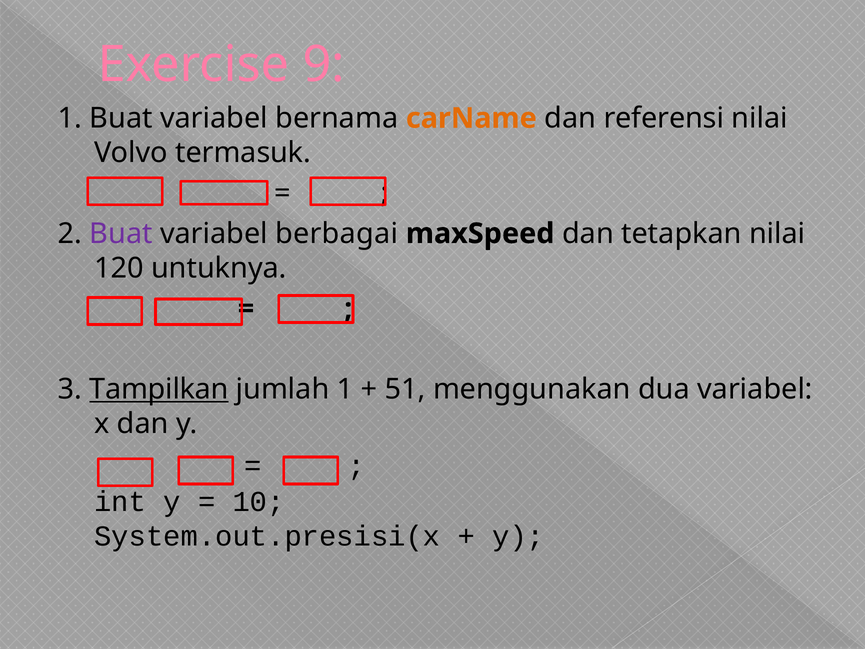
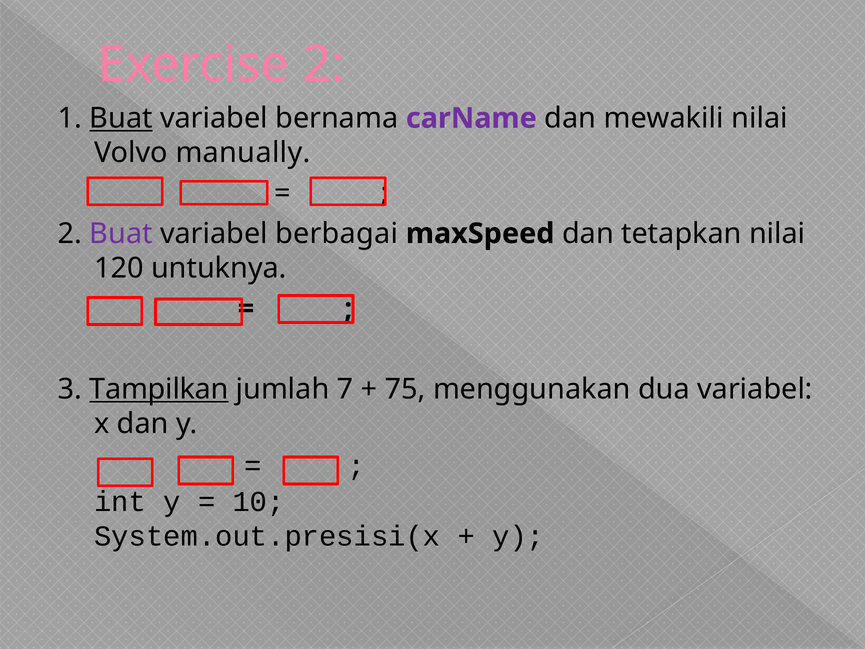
Exercise 9: 9 -> 2
Buat at (121, 118) underline: none -> present
carName colour: orange -> purple
referensi: referensi -> mewakili
termasuk: termasuk -> manually
jumlah 1: 1 -> 7
51: 51 -> 75
